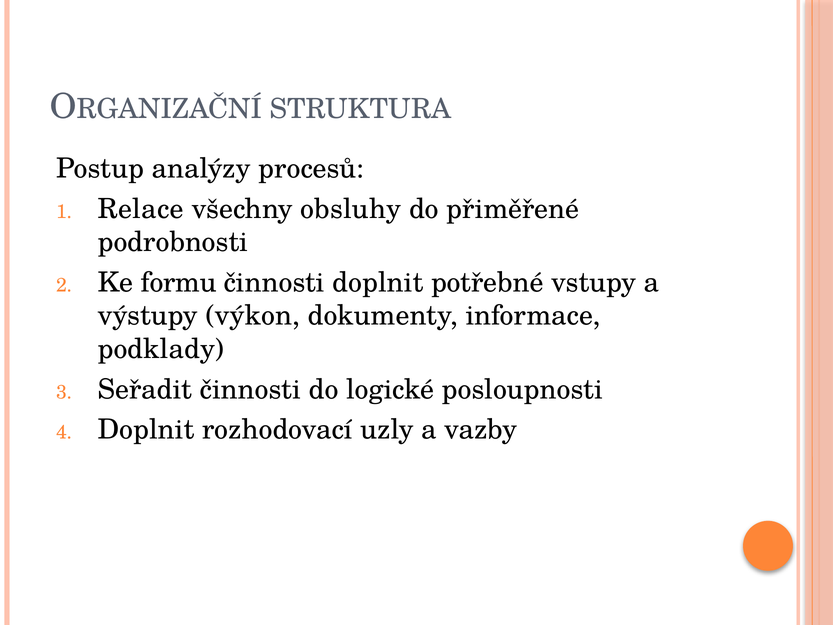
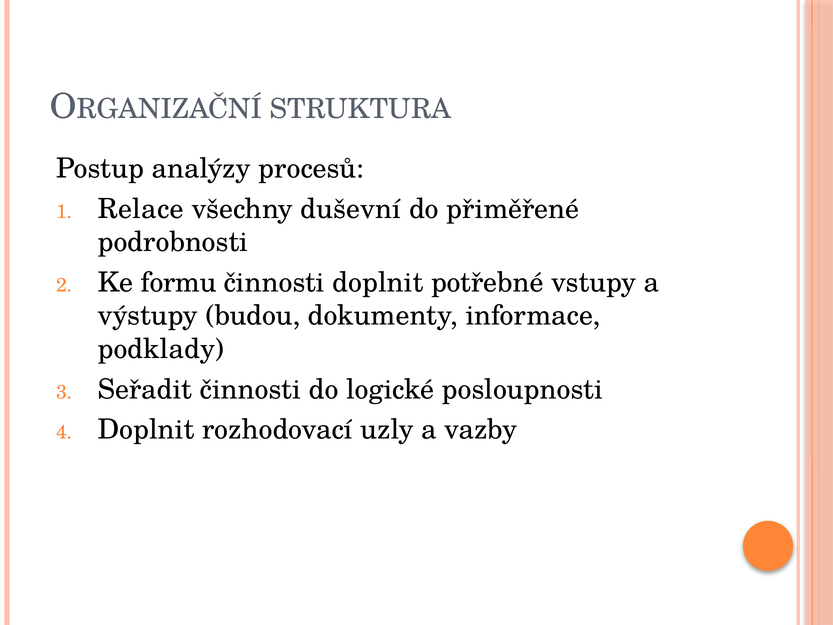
obsluhy: obsluhy -> duševní
výkon: výkon -> budou
